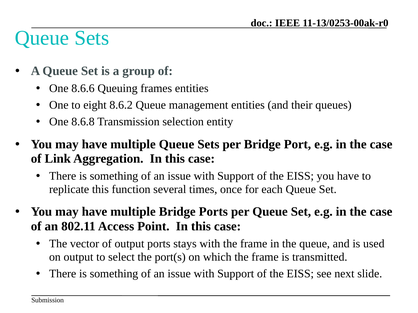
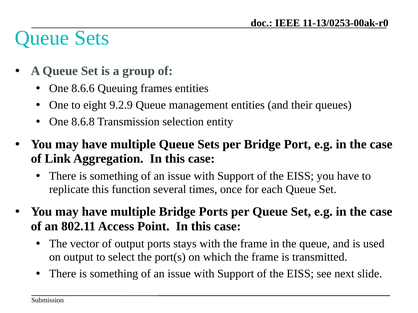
8.6.2: 8.6.2 -> 9.2.9
